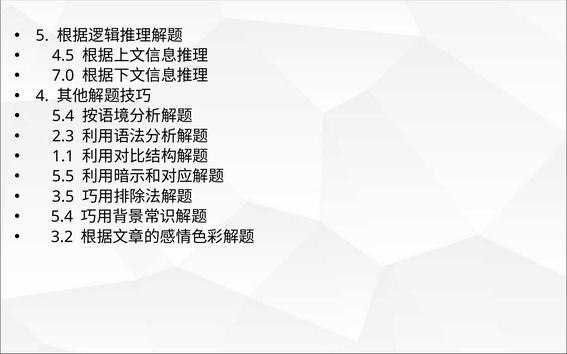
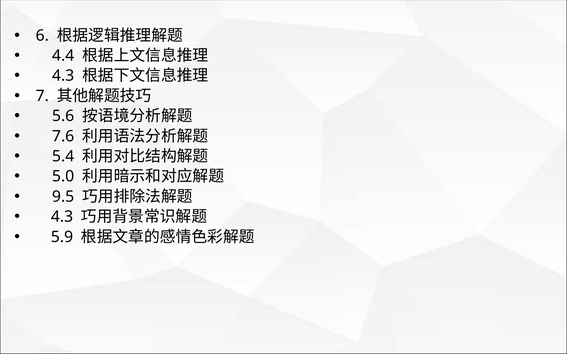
5: 5 -> 6
4.5: 4.5 -> 4.4
7.0 at (63, 76): 7.0 -> 4.3
4: 4 -> 7
5.4 at (63, 116): 5.4 -> 5.6
2.3: 2.3 -> 7.6
1.1: 1.1 -> 5.4
5.5: 5.5 -> 5.0
3.5: 3.5 -> 9.5
5.4 at (62, 217): 5.4 -> 4.3
3.2: 3.2 -> 5.9
